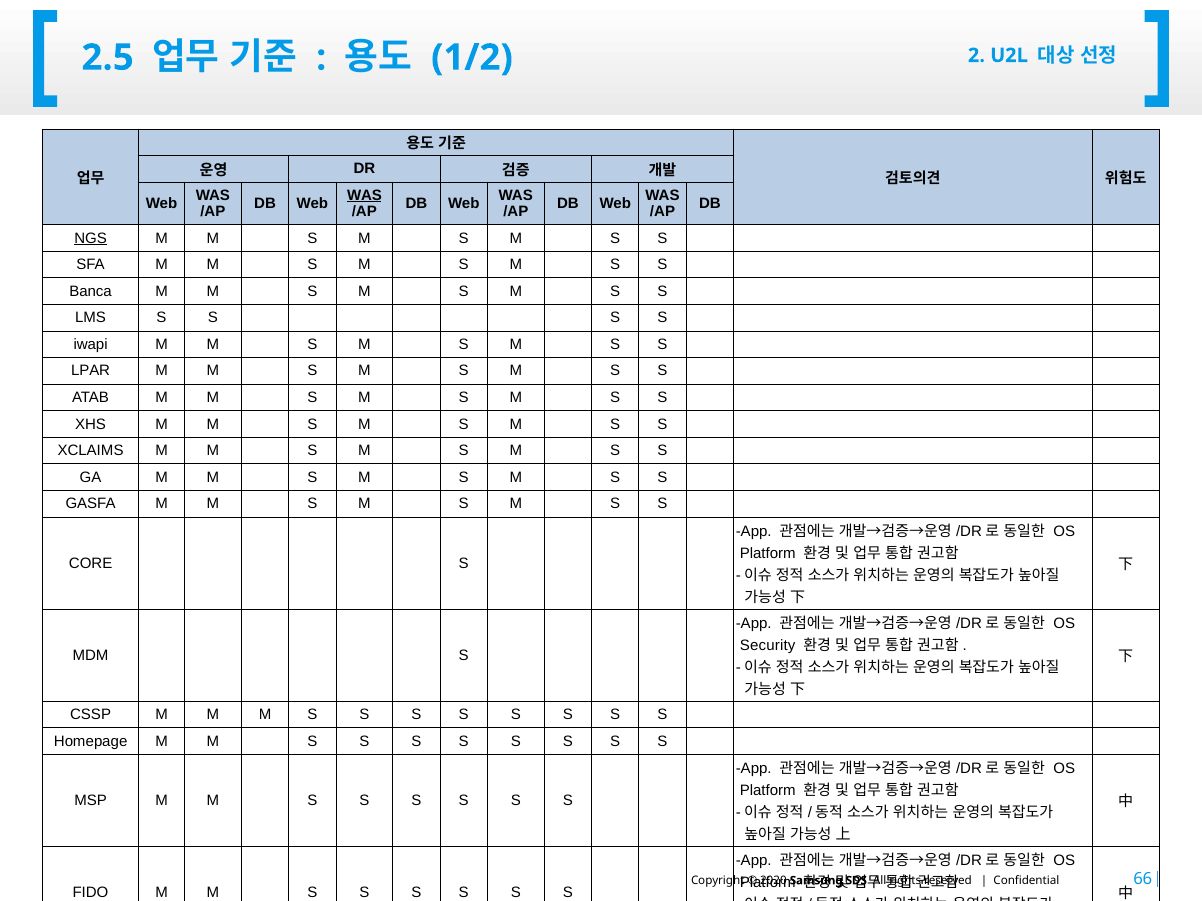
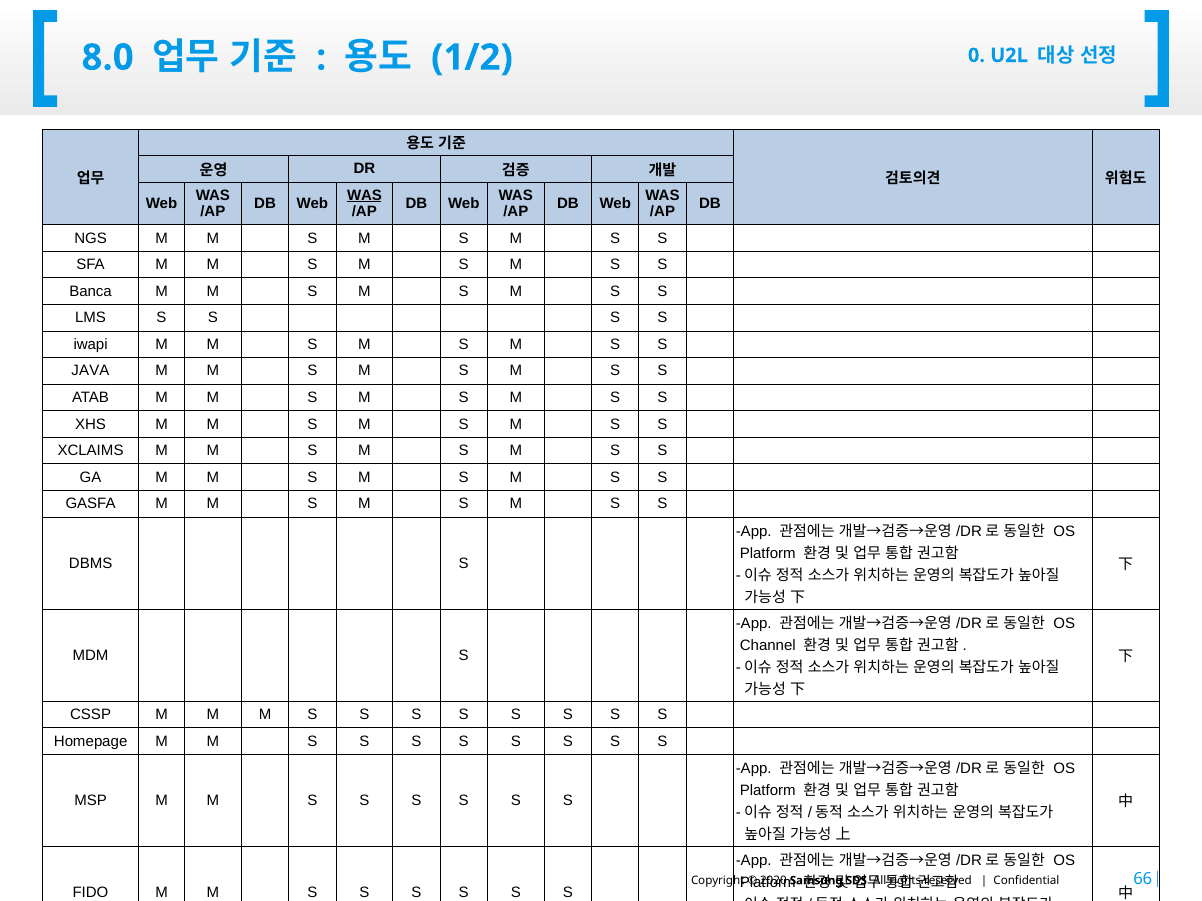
2.5: 2.5 -> 8.0
2: 2 -> 0
NGS underline: present -> none
LPAR: LPAR -> JAVA
CORE: CORE -> DBMS
Security: Security -> Channel
